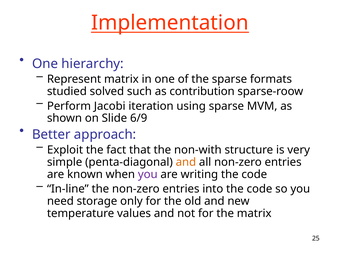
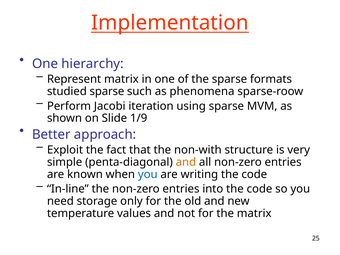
studied solved: solved -> sparse
contribution: contribution -> phenomena
6/9: 6/9 -> 1/9
you at (148, 174) colour: purple -> blue
